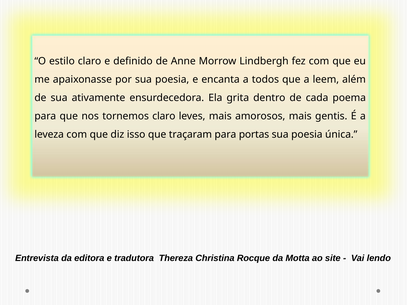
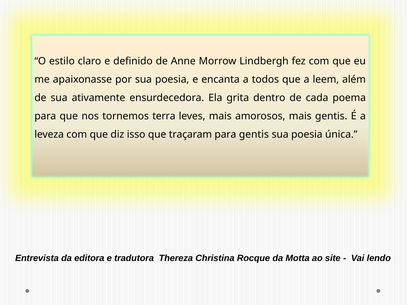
tornemos claro: claro -> terra
para portas: portas -> gentis
